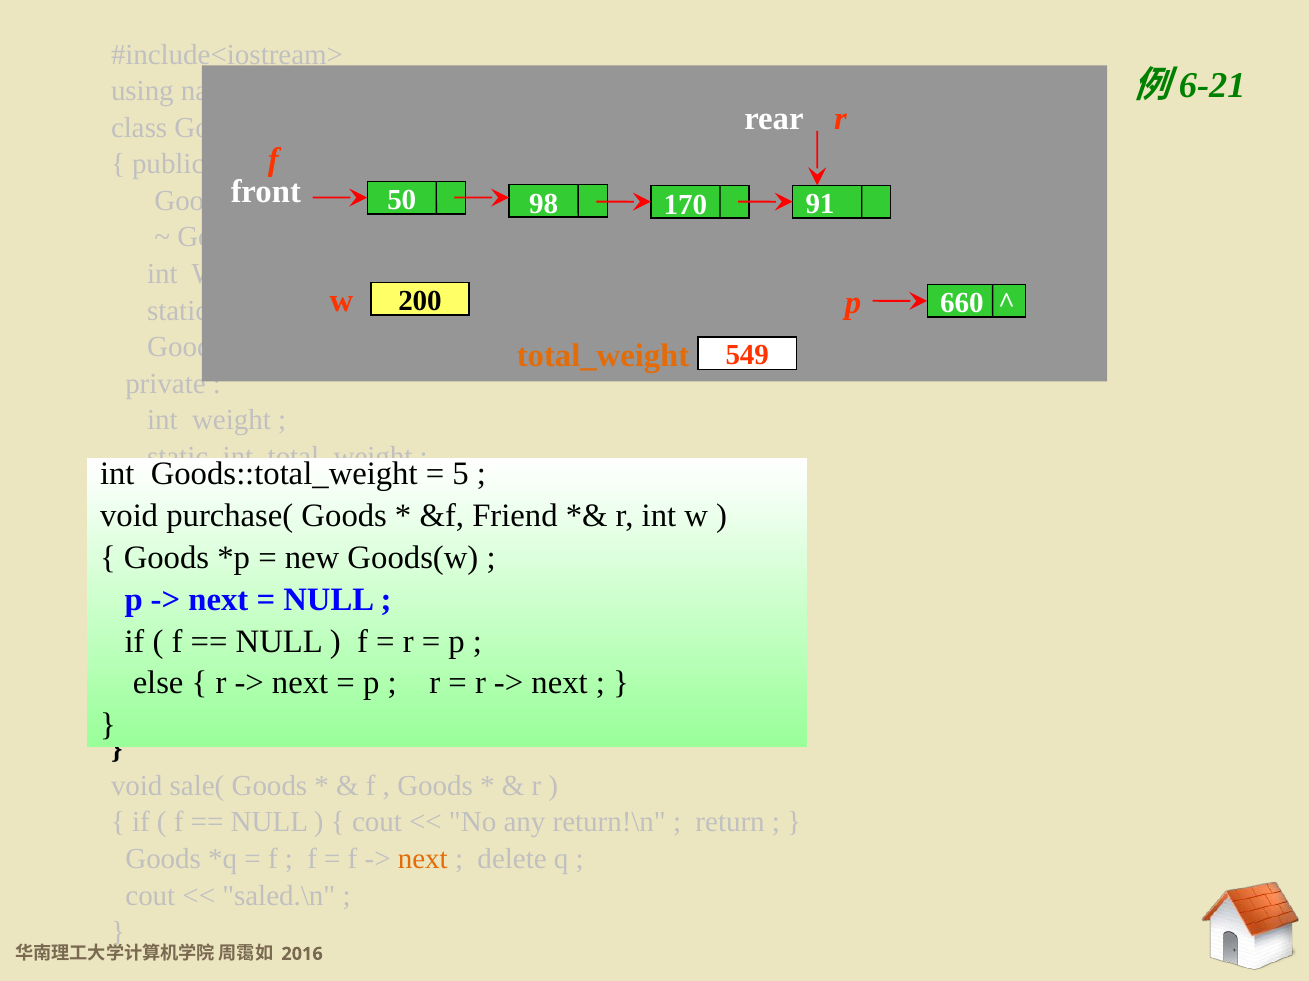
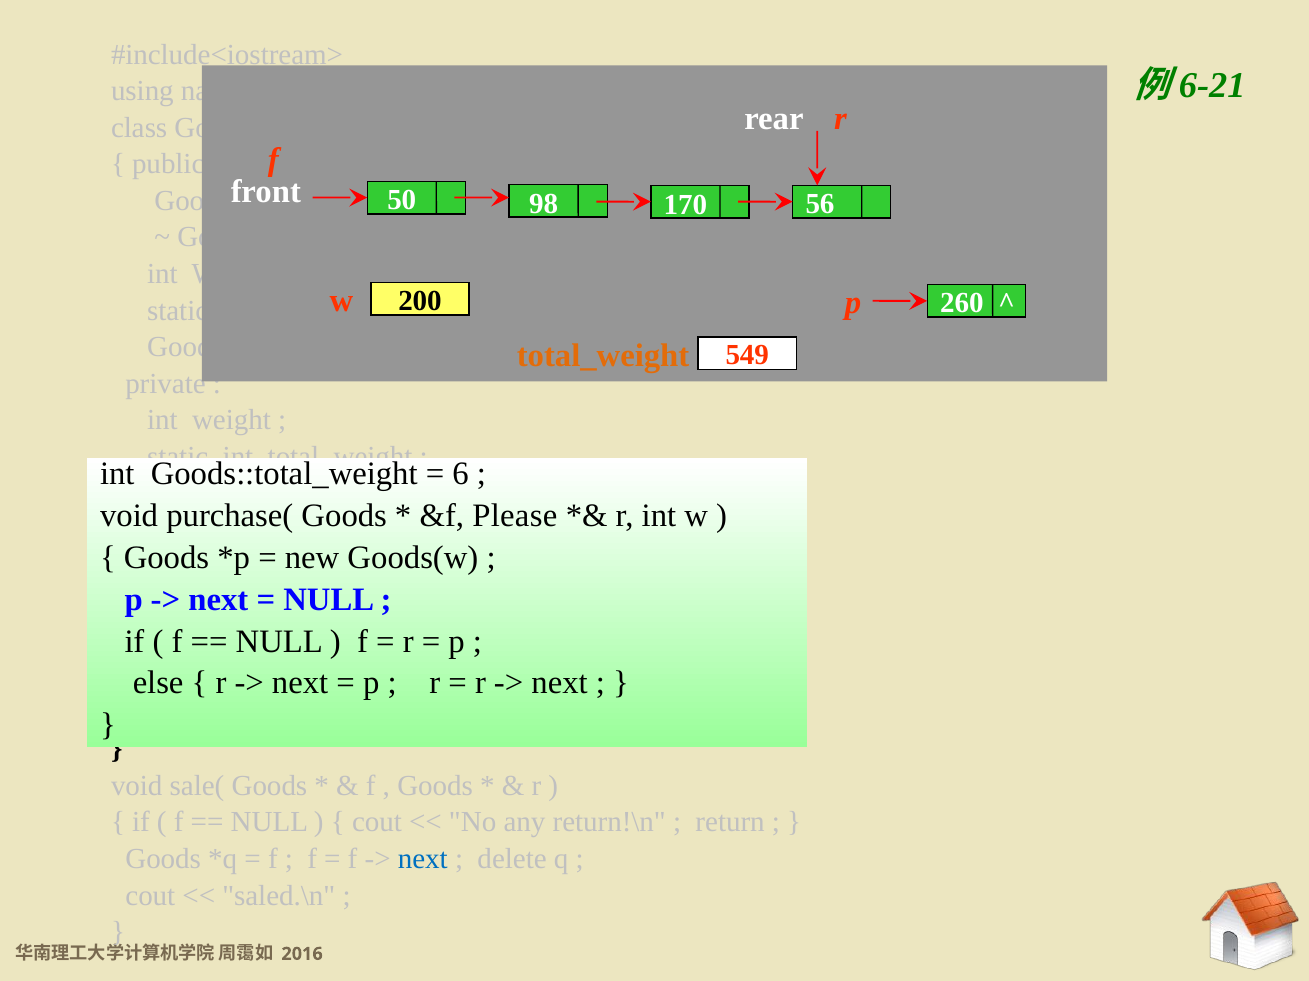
91: 91 -> 56
660: 660 -> 260
5: 5 -> 6
Friend: Friend -> Please
next at (423, 860) colour: orange -> blue
